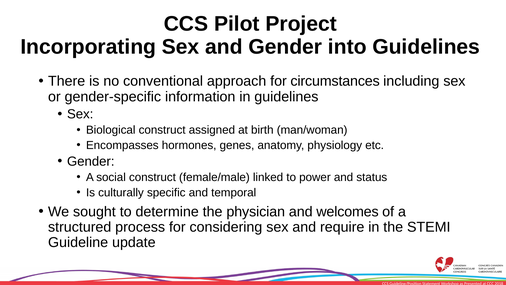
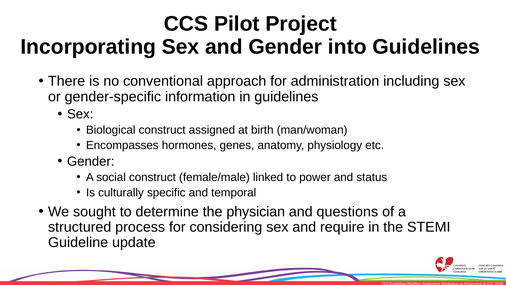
circumstances: circumstances -> administration
welcomes: welcomes -> questions
